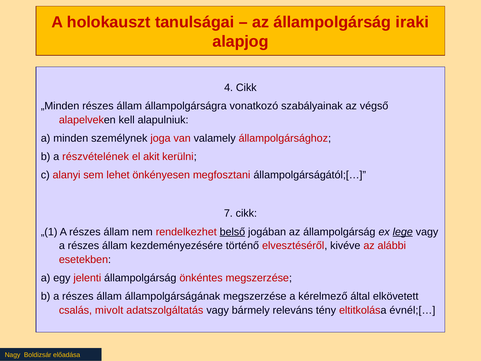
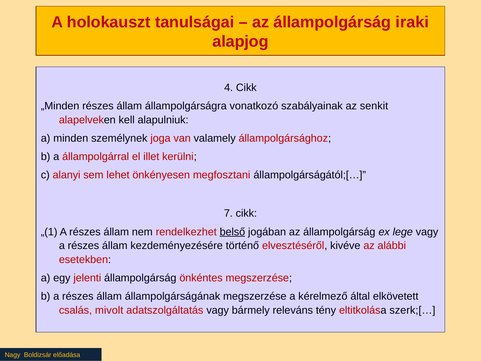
végső: végső -> senkit
részvételének: részvételének -> állampolgárral
akit: akit -> illet
lege underline: present -> none
évnél;[…: évnél;[… -> szerk;[…
